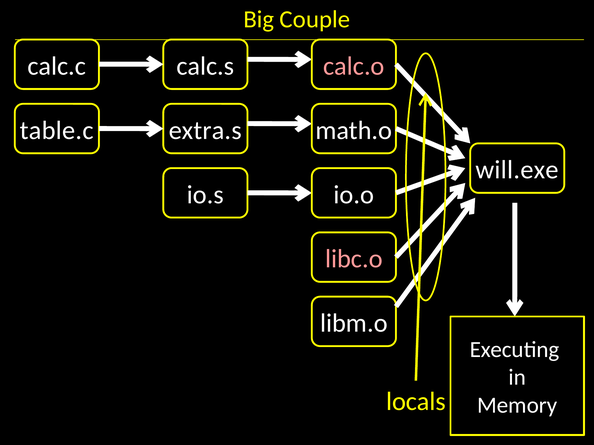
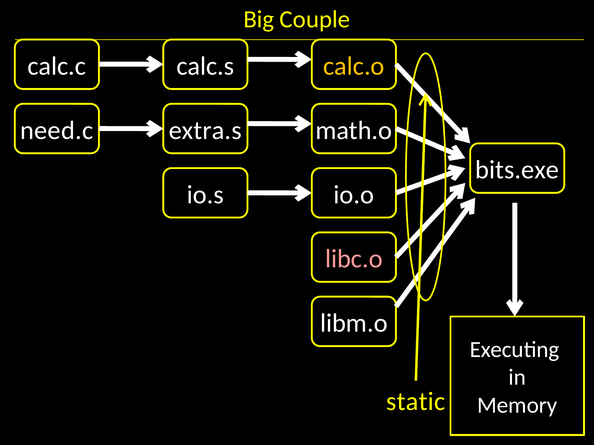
calc.o colour: pink -> yellow
table.c: table.c -> need.c
will.exe: will.exe -> bits.exe
locals: locals -> static
